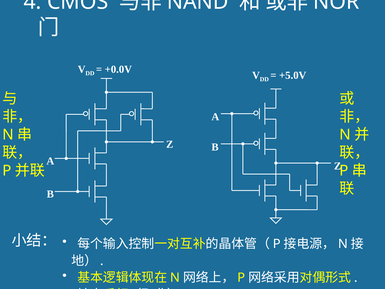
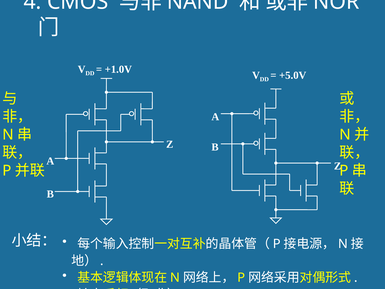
+0.0V: +0.0V -> +1.0V
